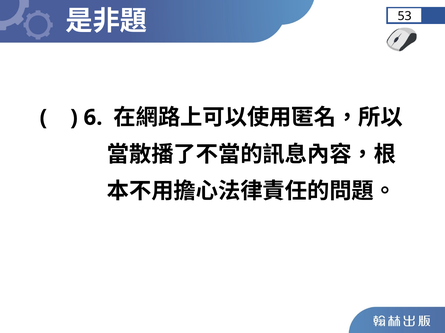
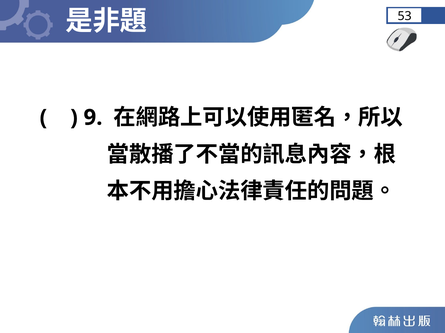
6: 6 -> 9
